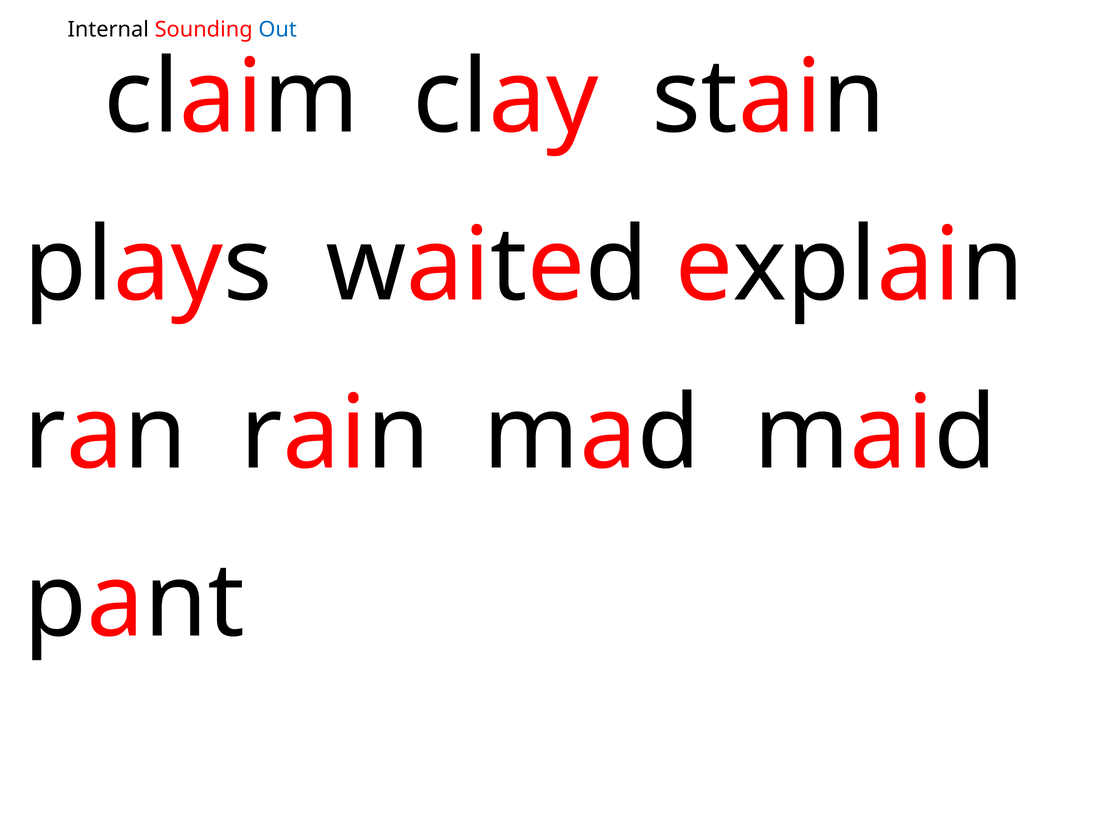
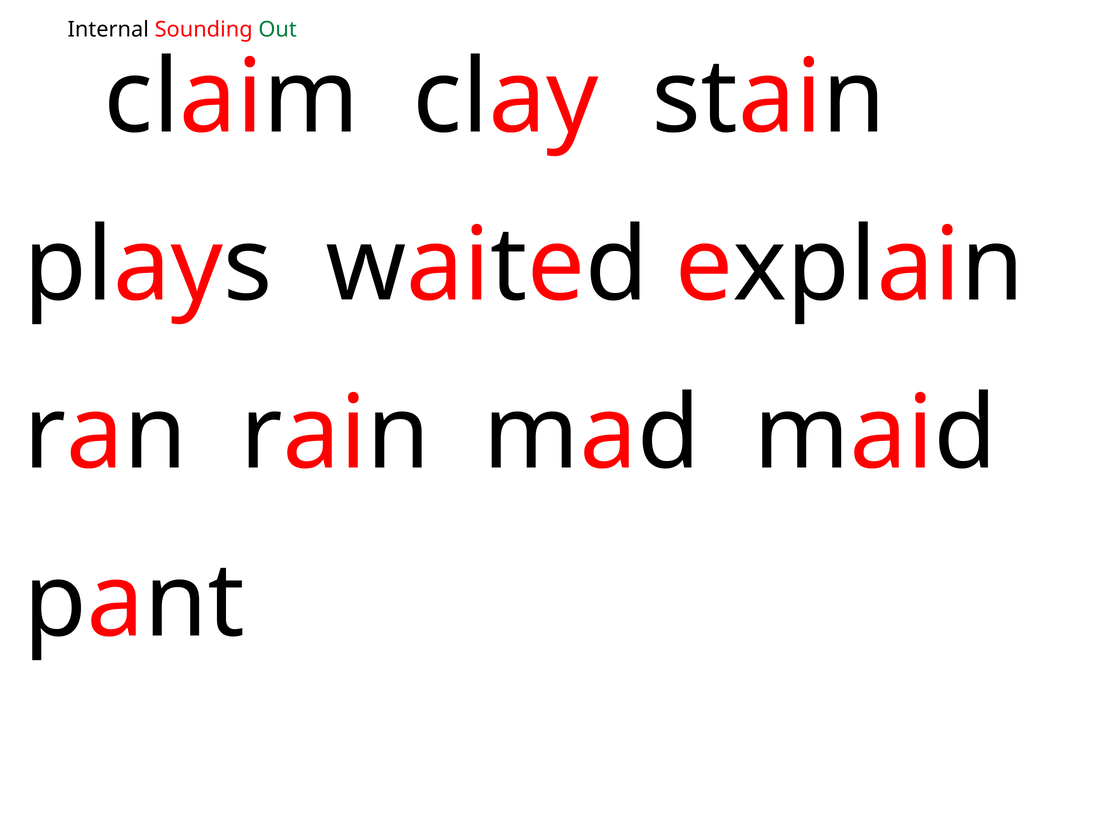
Out colour: blue -> green
